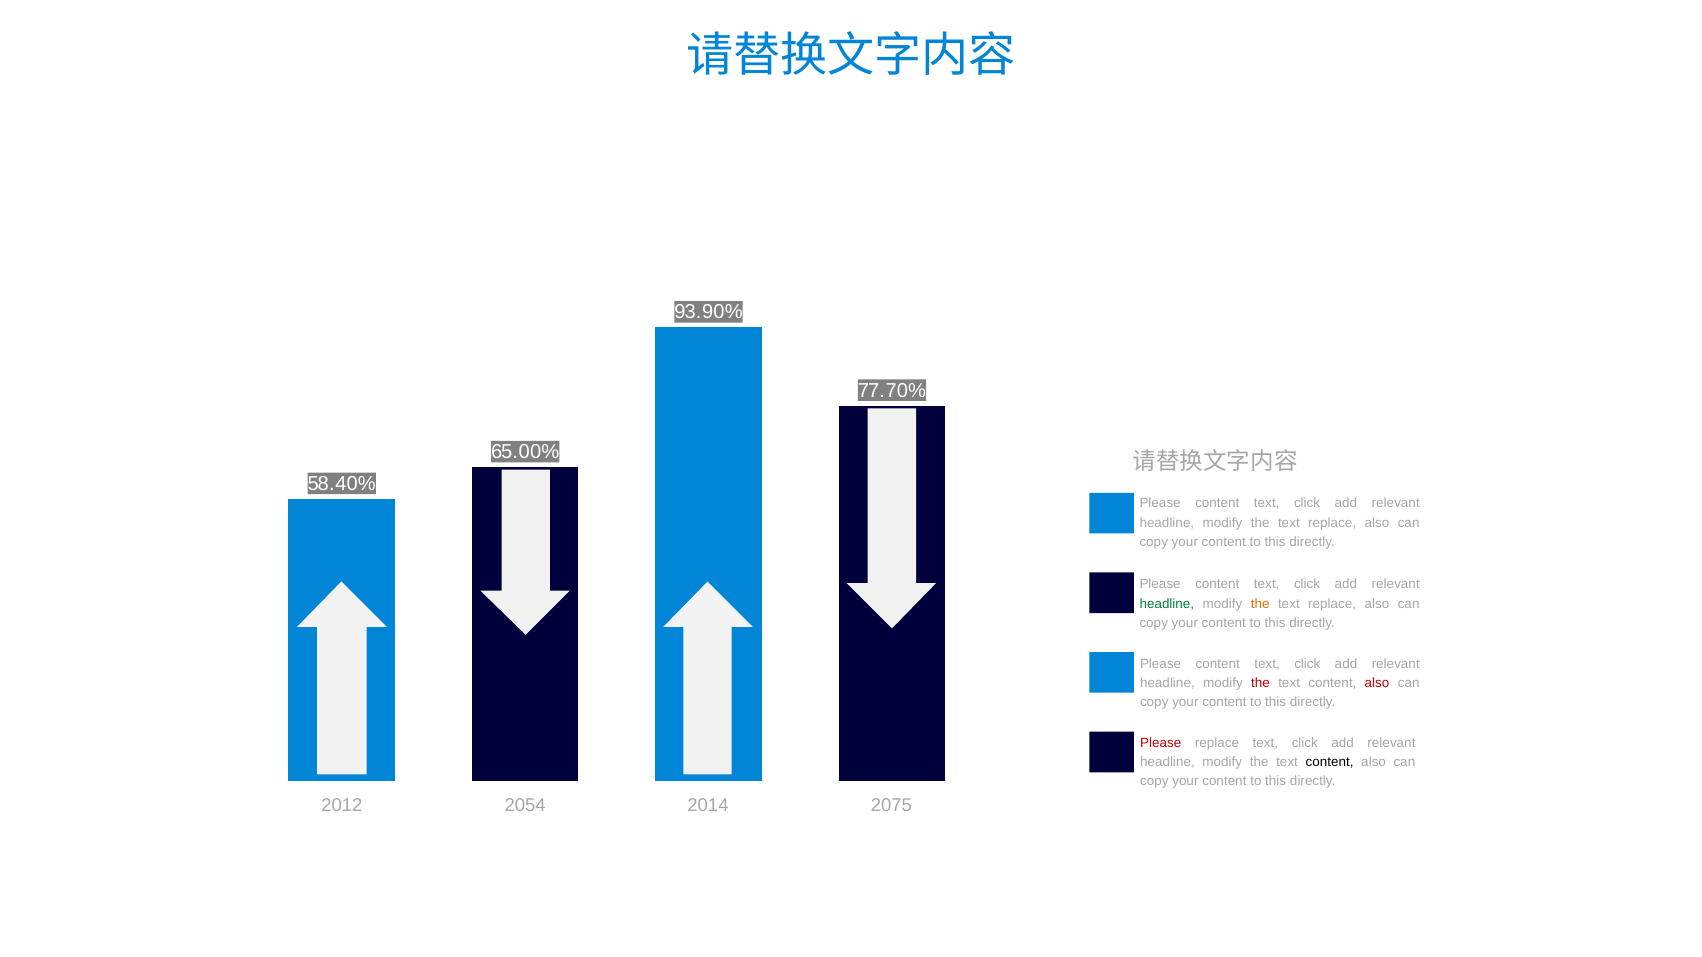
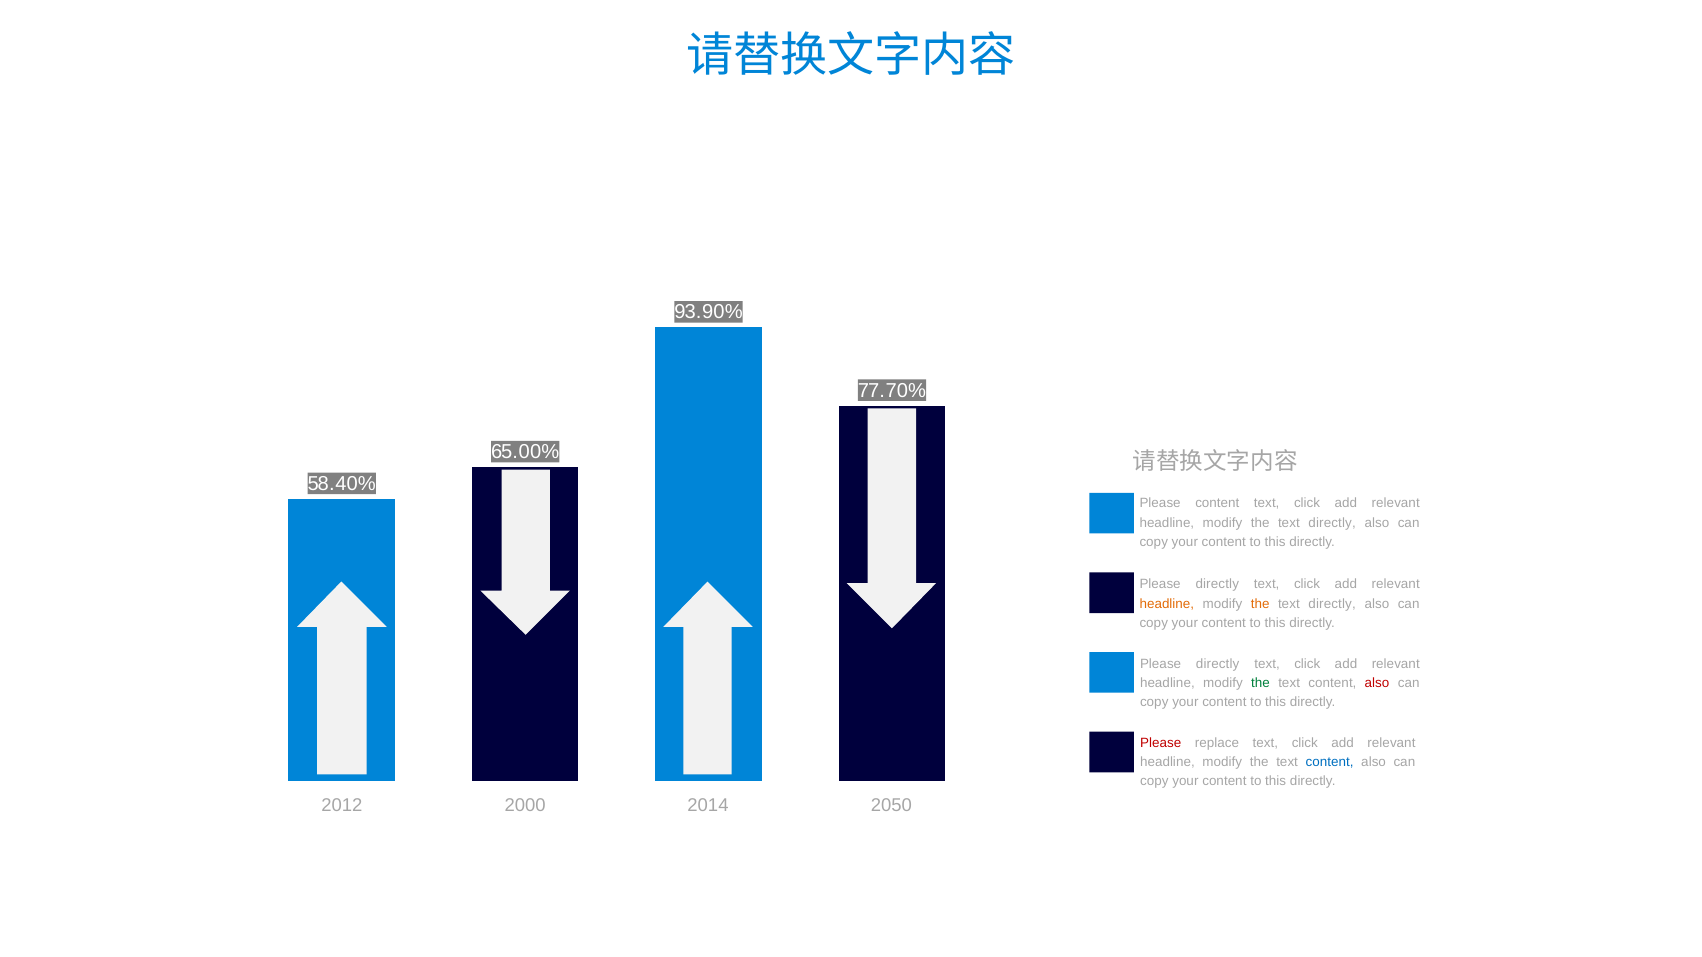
replace at (1332, 523): replace -> directly
content at (1217, 585): content -> directly
headline at (1167, 604) colour: green -> orange
replace at (1332, 604): replace -> directly
content at (1218, 664): content -> directly
the at (1261, 683) colour: red -> green
content at (1330, 762) colour: black -> blue
2054: 2054 -> 2000
2075: 2075 -> 2050
